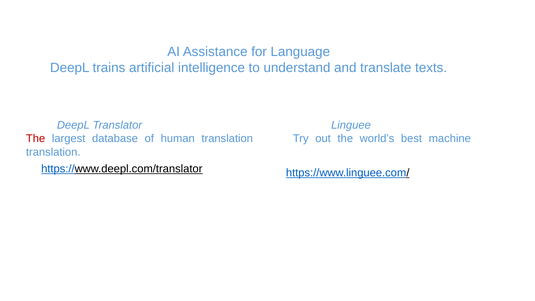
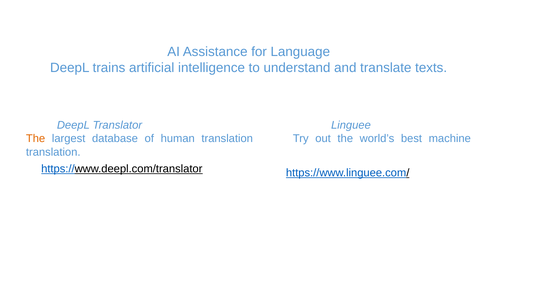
The at (36, 139) colour: red -> orange
